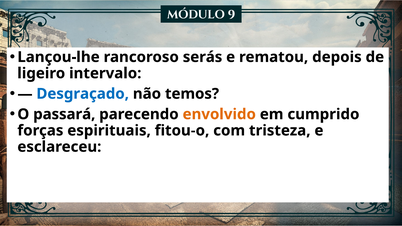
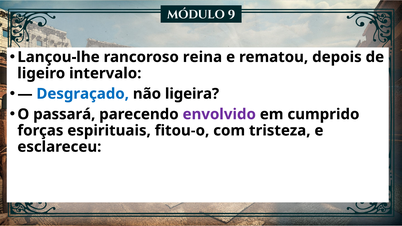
serás: serás -> reina
temos: temos -> ligeira
envolvido colour: orange -> purple
